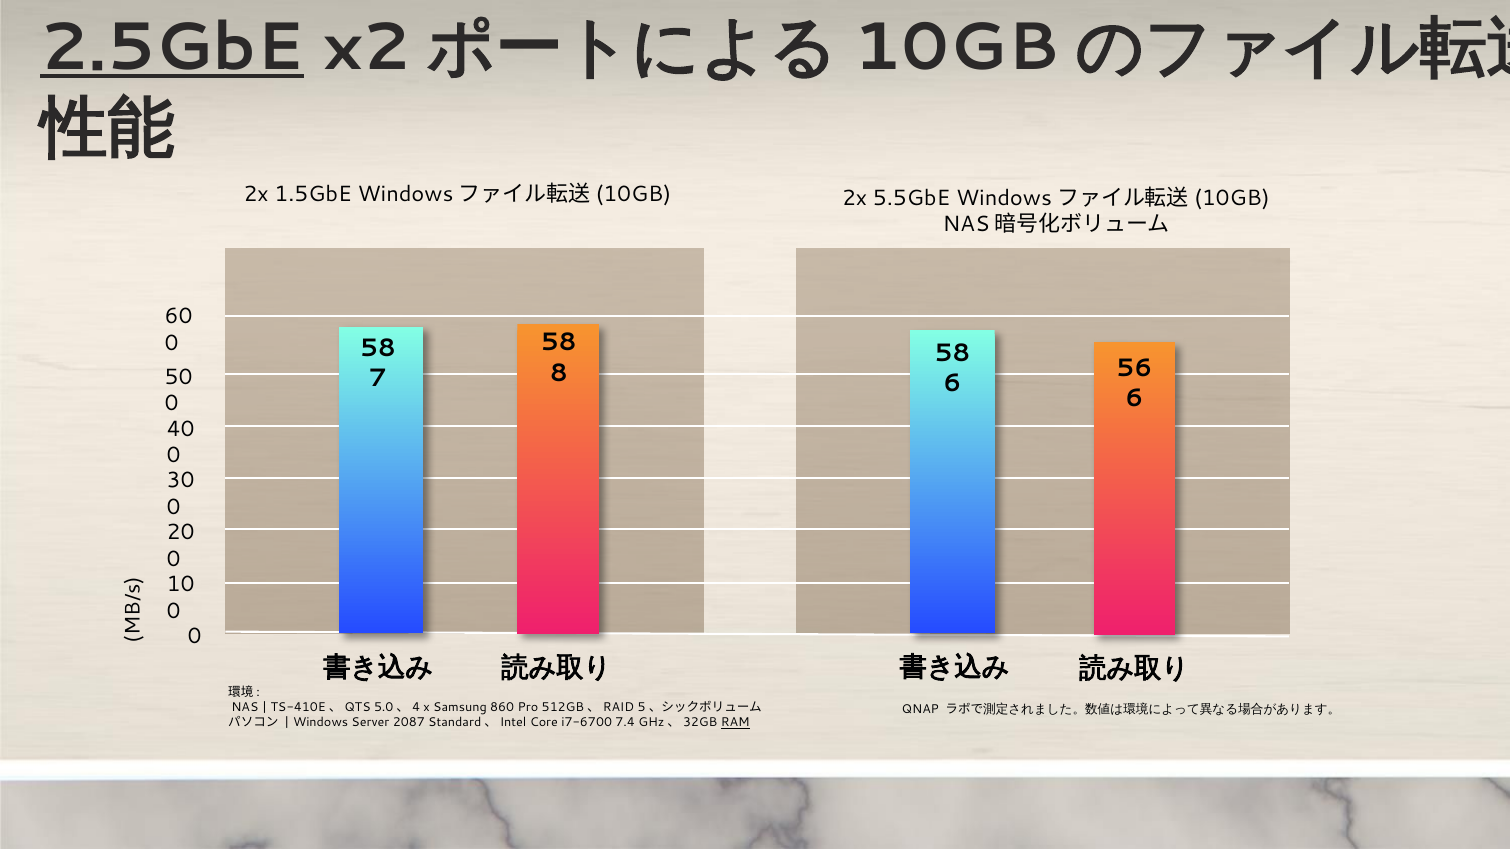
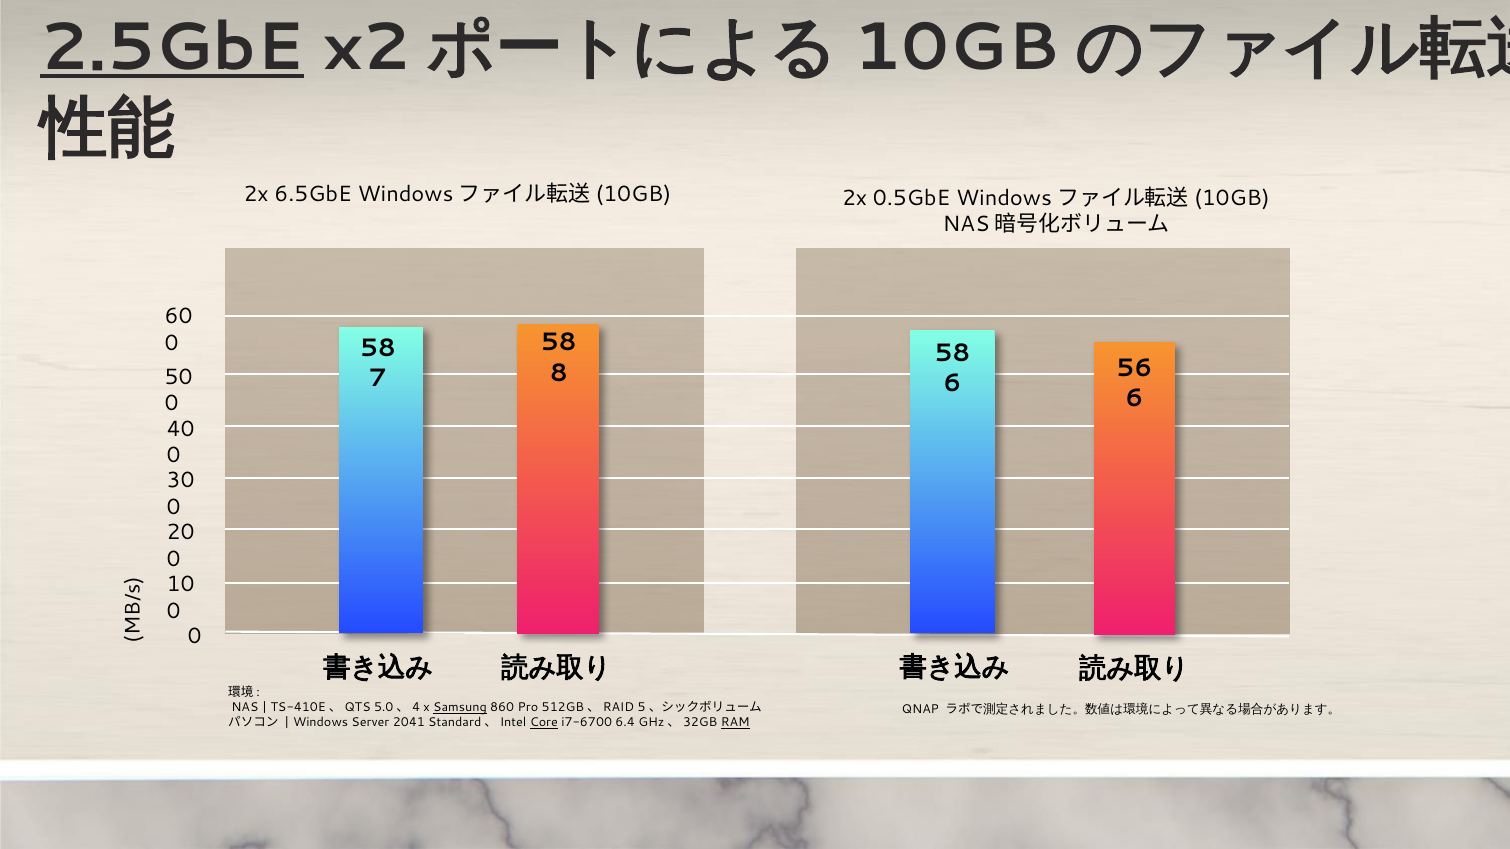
1.5GbE: 1.5GbE -> 6.5GbE
5.5GbE: 5.5GbE -> 0.5GbE
Samsung underline: none -> present
2087: 2087 -> 2041
Core underline: none -> present
7.4: 7.4 -> 6.4
